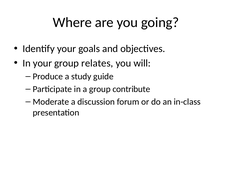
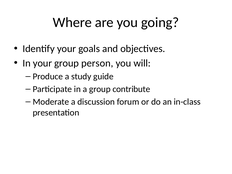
relates: relates -> person
